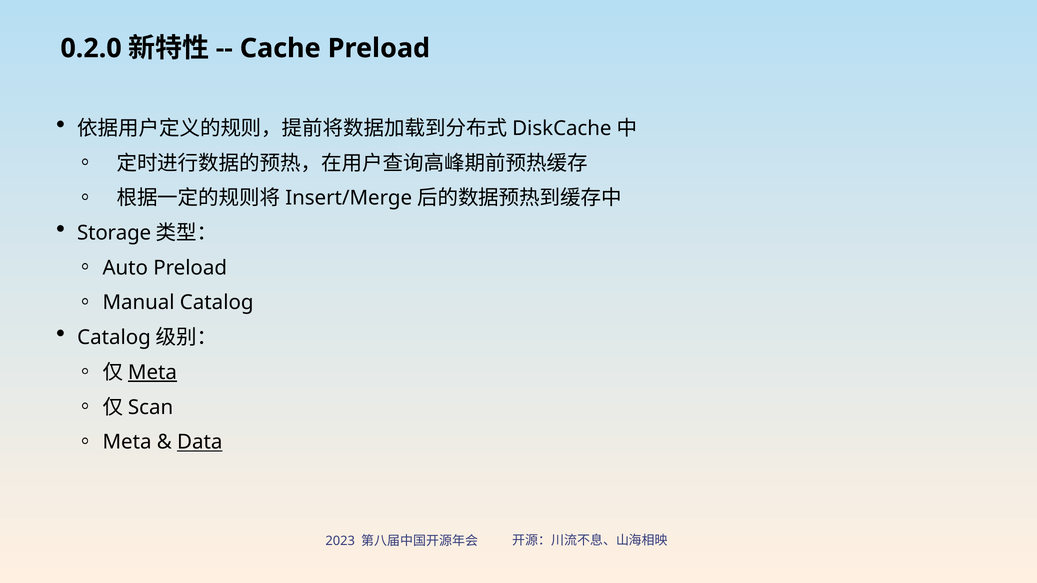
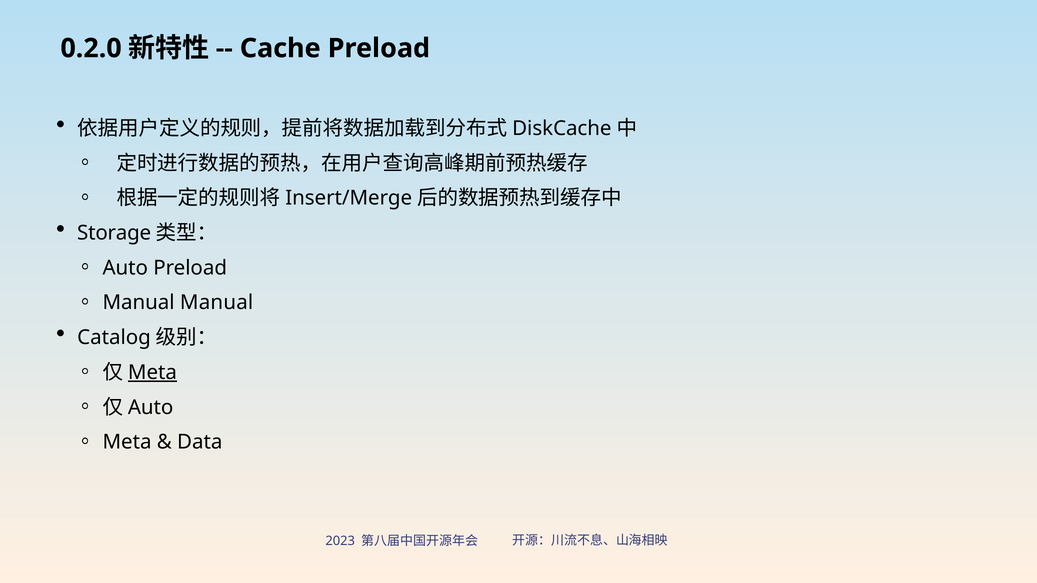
Manual Catalog: Catalog -> Manual
Scan at (151, 407): Scan -> Auto
Data underline: present -> none
